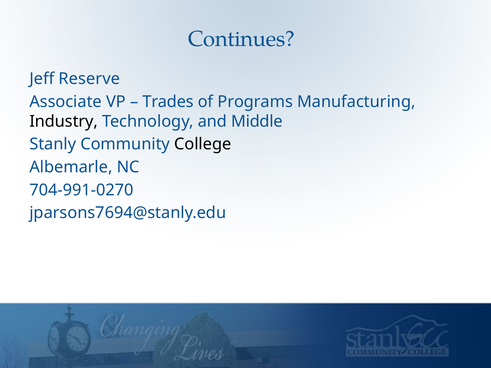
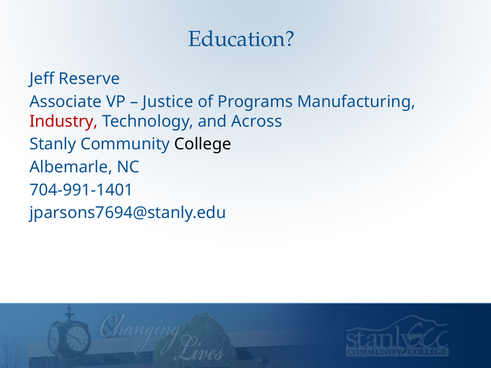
Continues: Continues -> Education
Trades: Trades -> Justice
Industry colour: black -> red
Middle: Middle -> Across
704-991-0270: 704-991-0270 -> 704-991-1401
